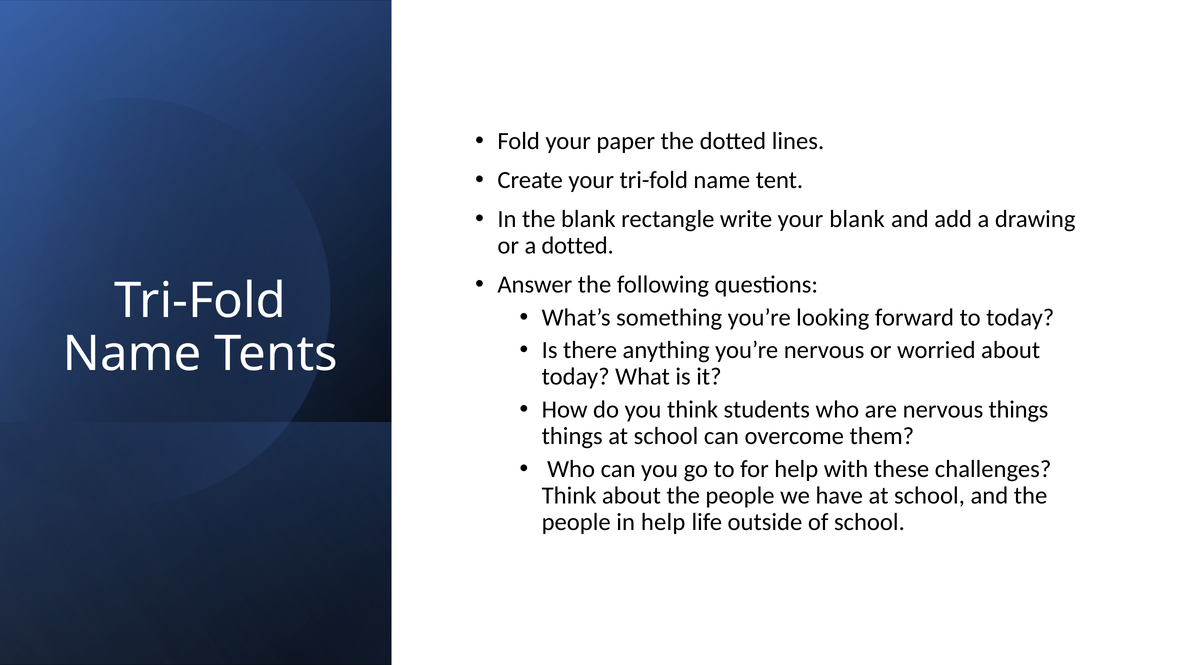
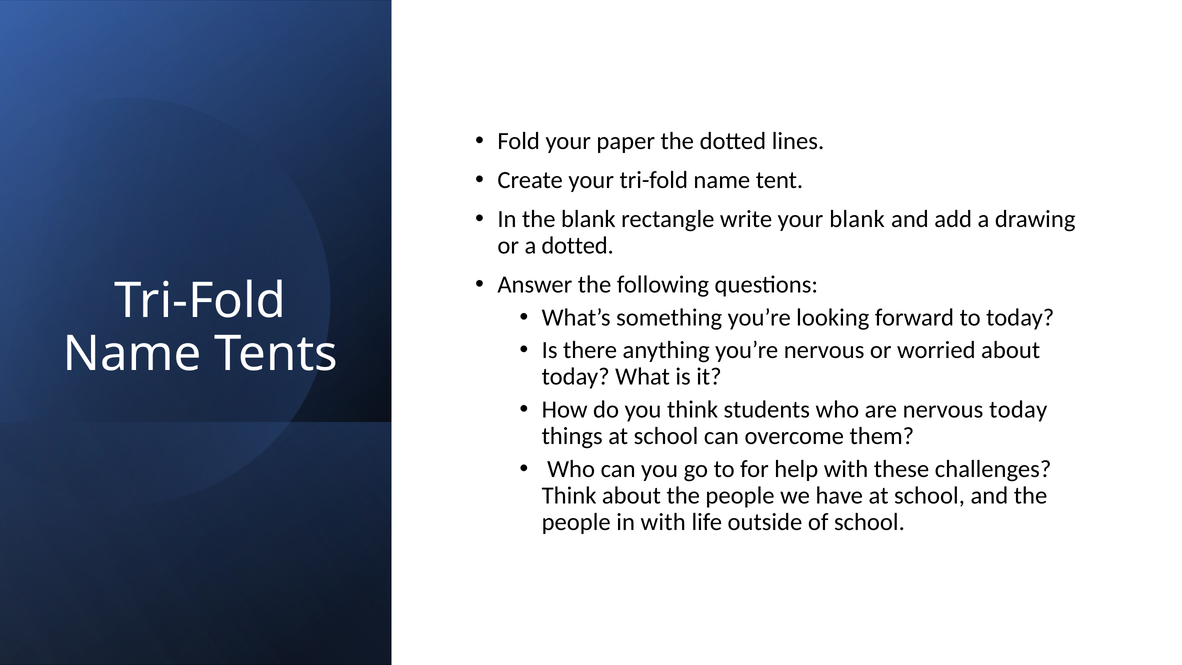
nervous things: things -> today
in help: help -> with
